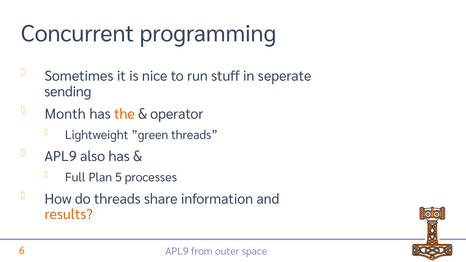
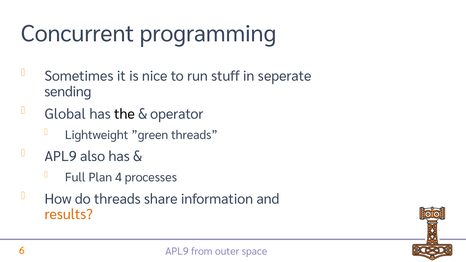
Month: Month -> Global
the colour: orange -> black
5: 5 -> 4
